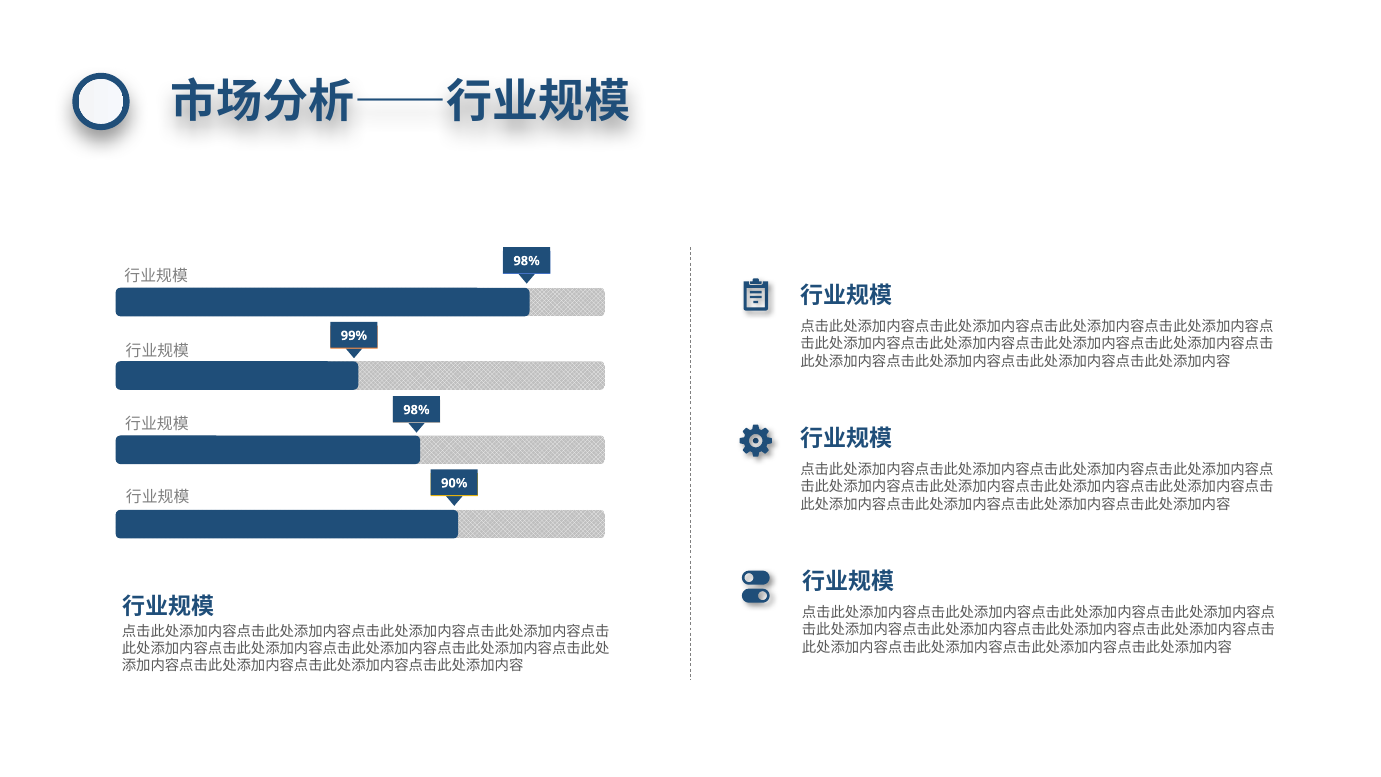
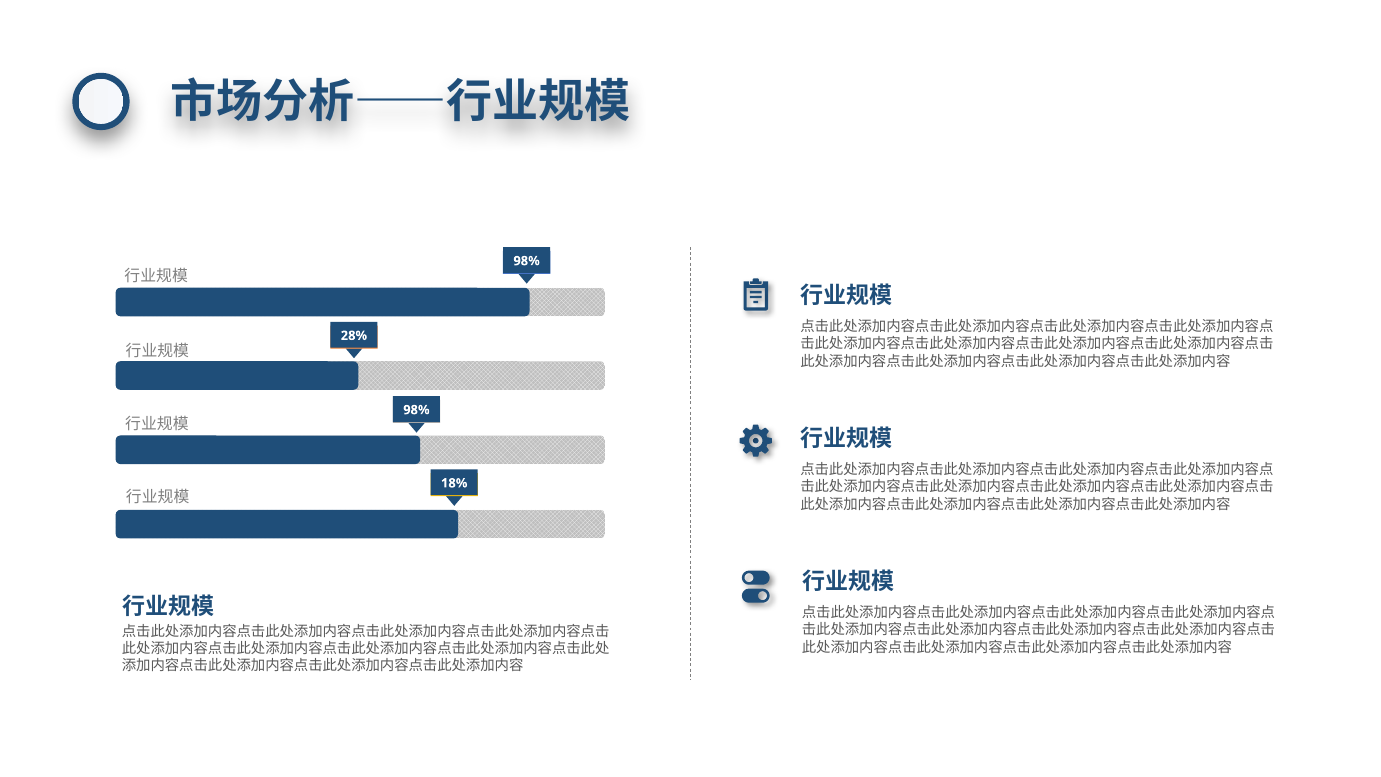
99%: 99% -> 28%
90%: 90% -> 18%
